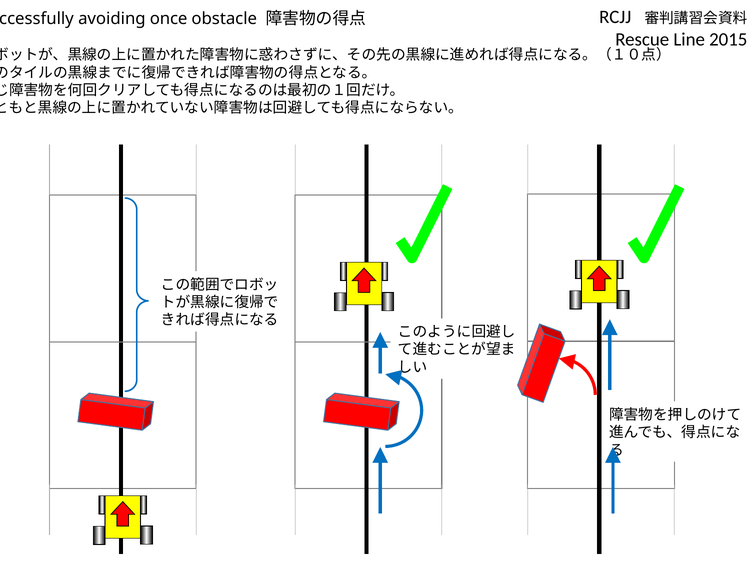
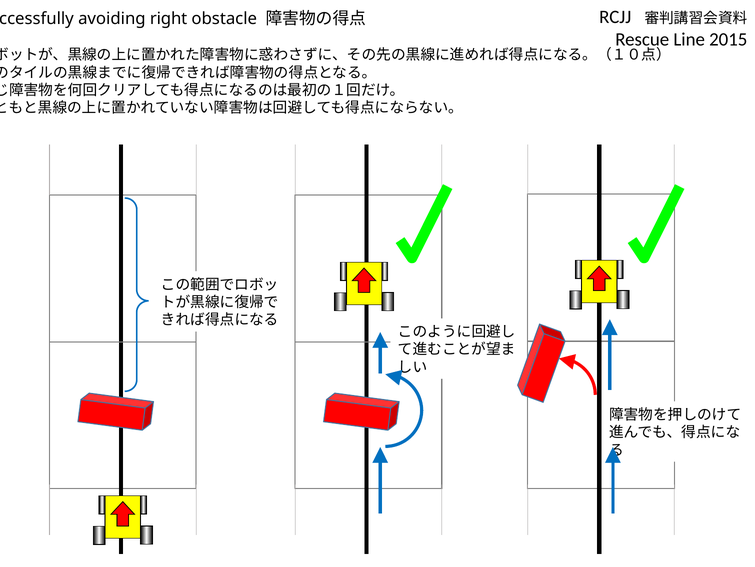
once: once -> right
